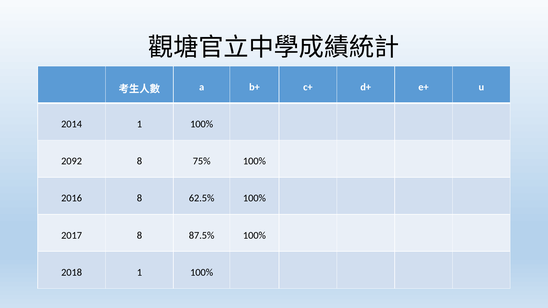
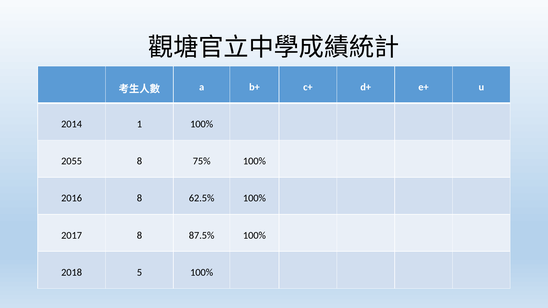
2092: 2092 -> 2055
2018 1: 1 -> 5
